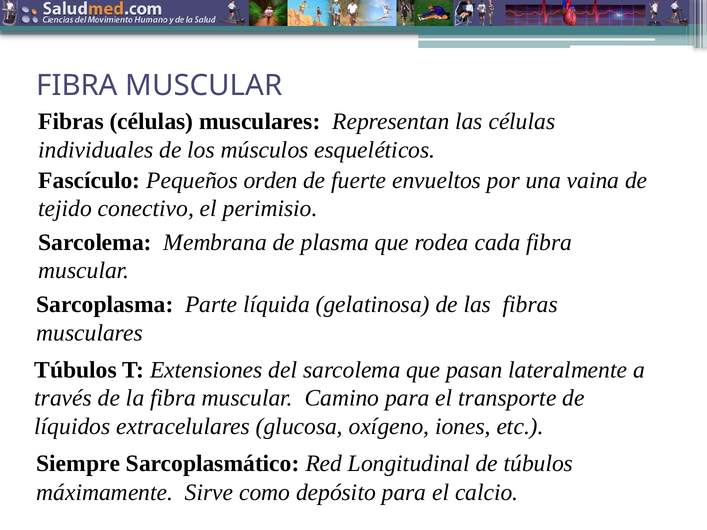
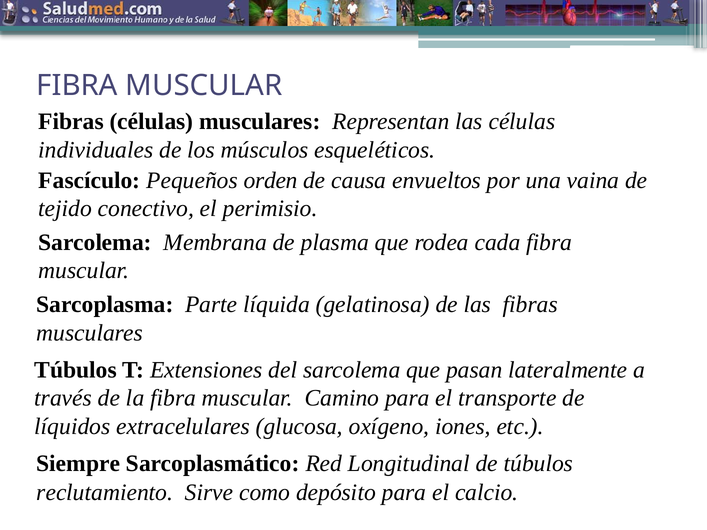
fuerte: fuerte -> causa
máximamente: máximamente -> reclutamiento
